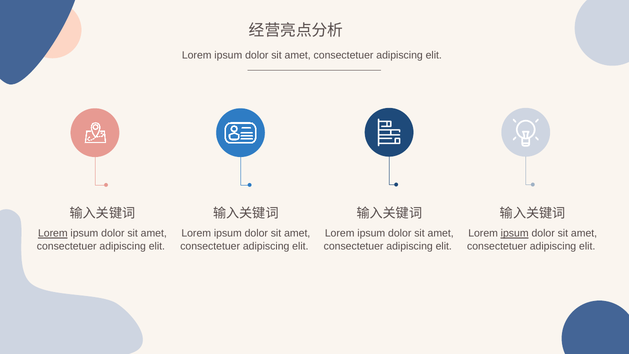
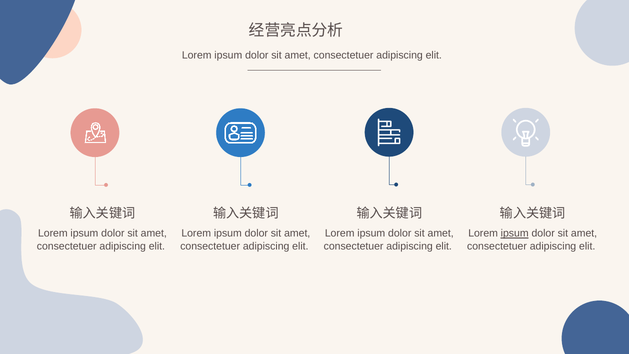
Lorem at (53, 233) underline: present -> none
